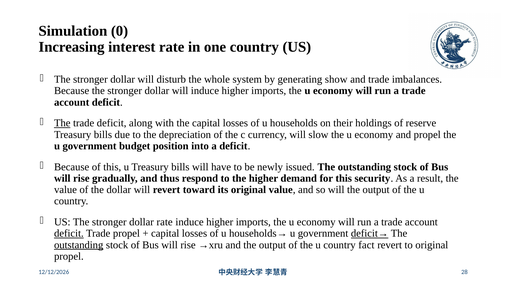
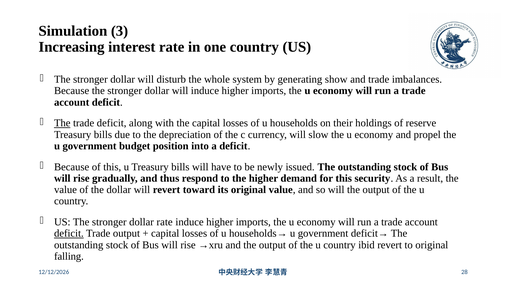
0: 0 -> 3
Trade propel: propel -> output
deficit→ underline: present -> none
outstanding at (79, 245) underline: present -> none
fact: fact -> ibid
propel at (69, 256): propel -> falling
